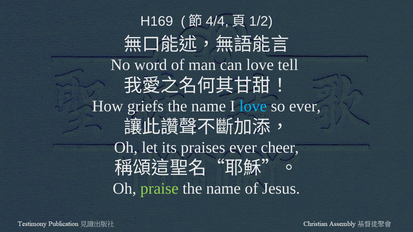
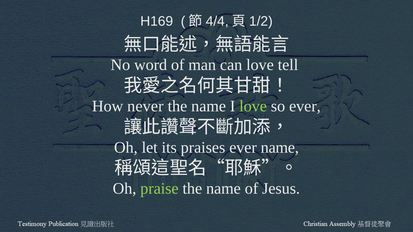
griefs: griefs -> never
love at (253, 106) colour: light blue -> light green
ever cheer: cheer -> name
